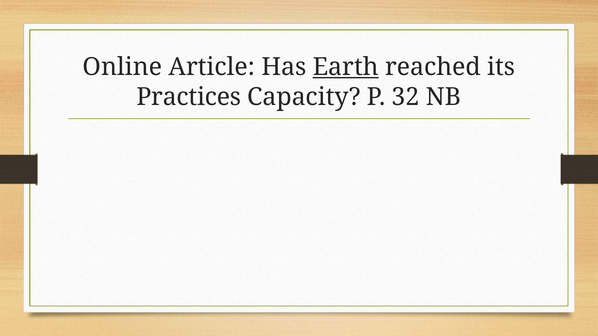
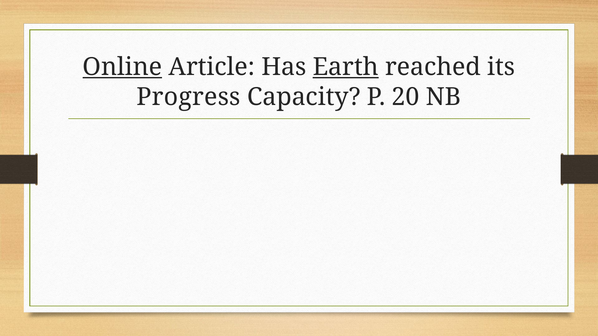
Online underline: none -> present
Practices: Practices -> Progress
32: 32 -> 20
